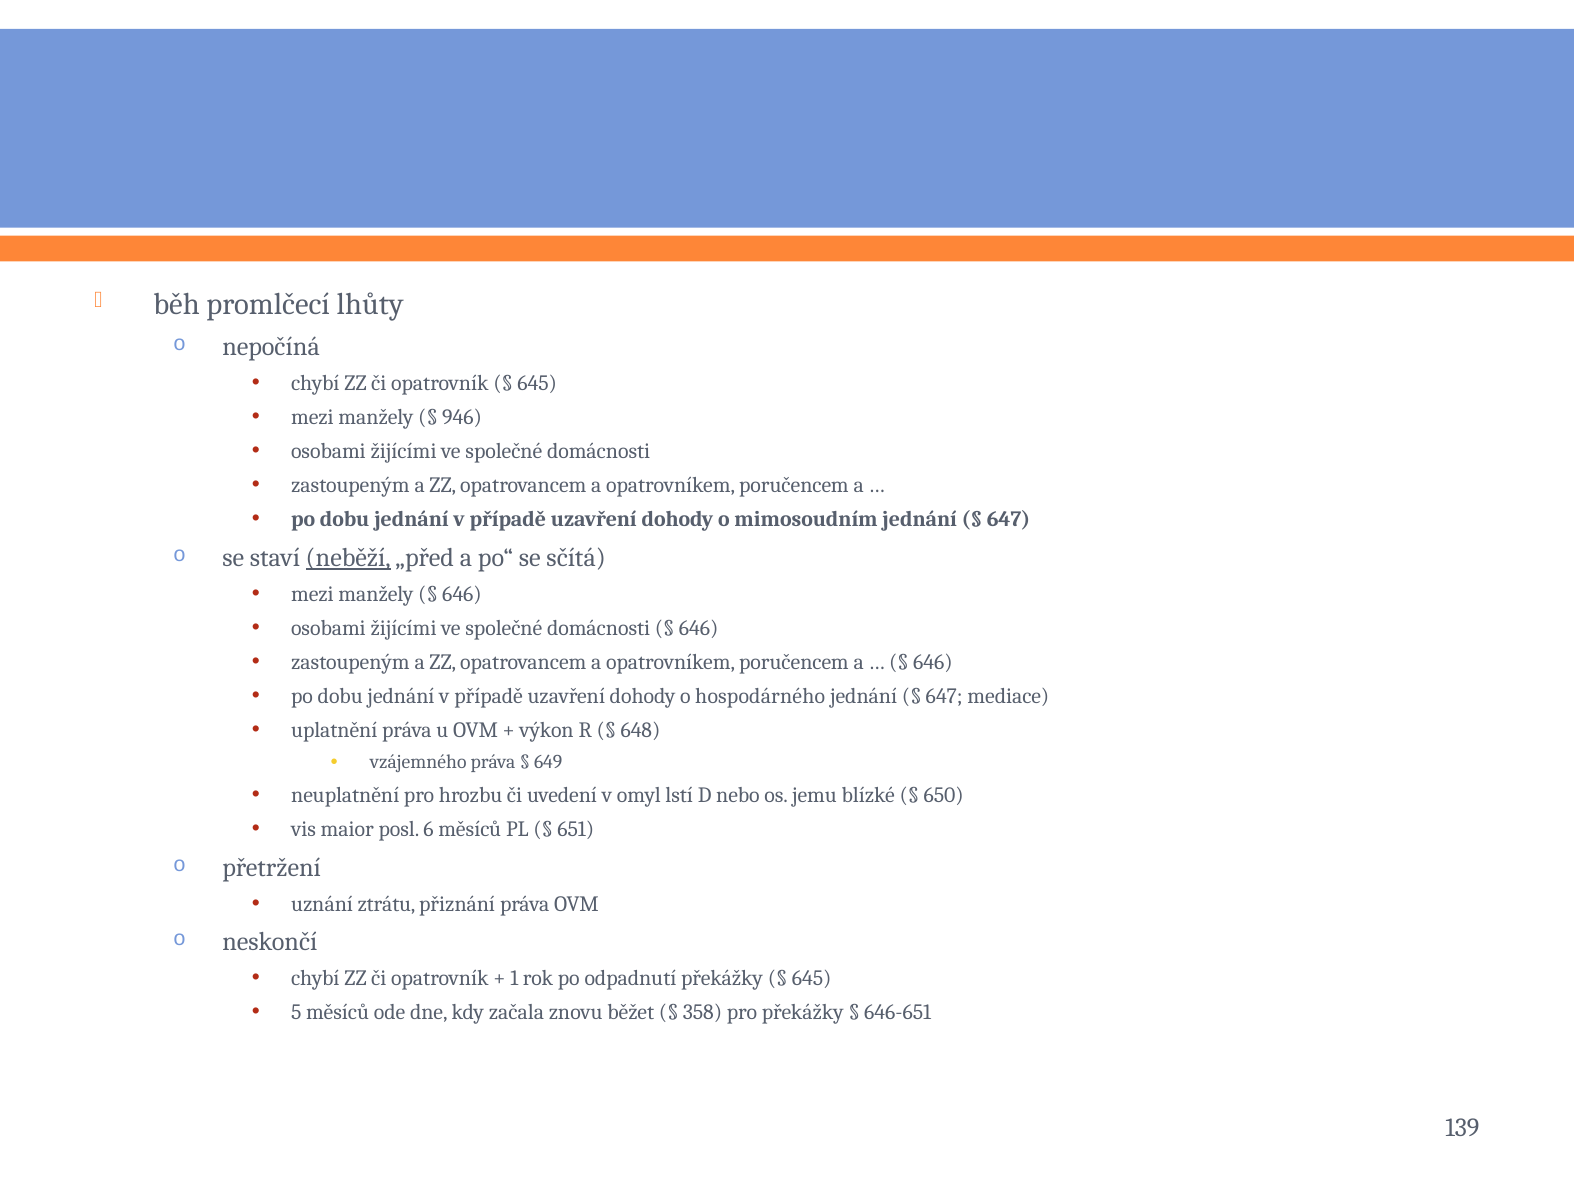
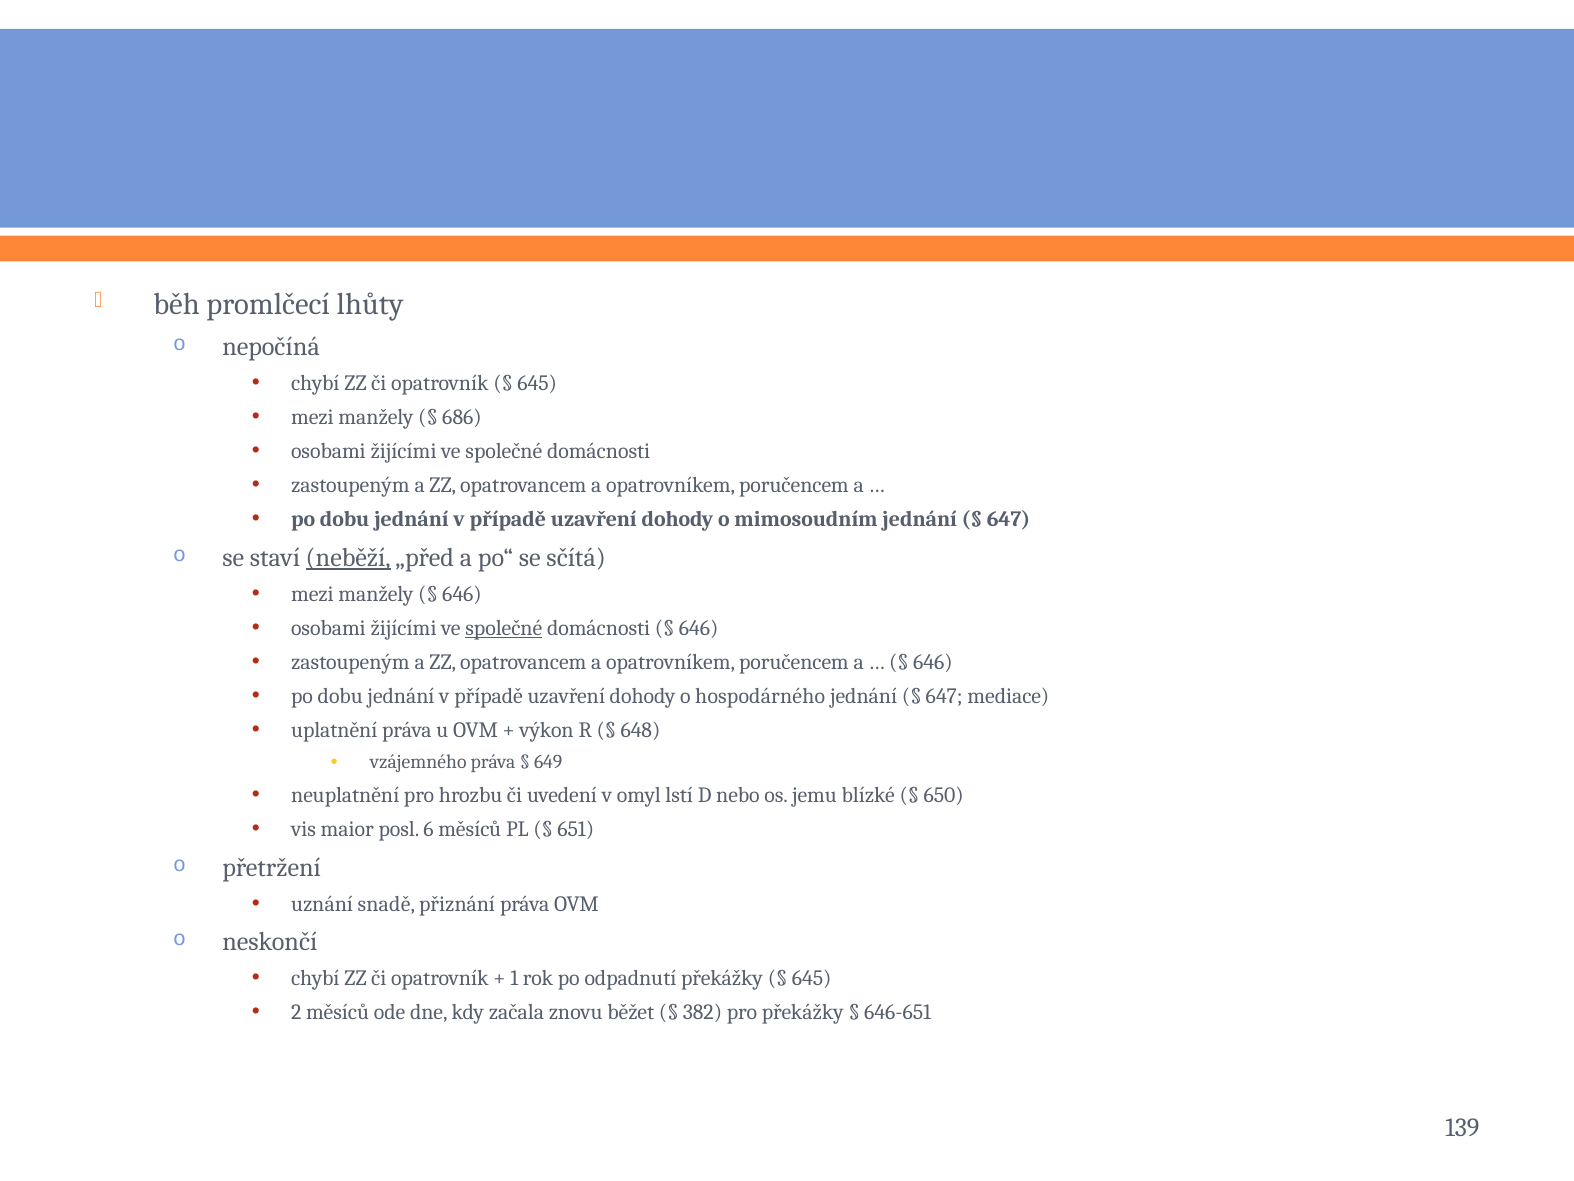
946: 946 -> 686
společné at (504, 628) underline: none -> present
ztrátu: ztrátu -> snadě
5: 5 -> 2
358: 358 -> 382
